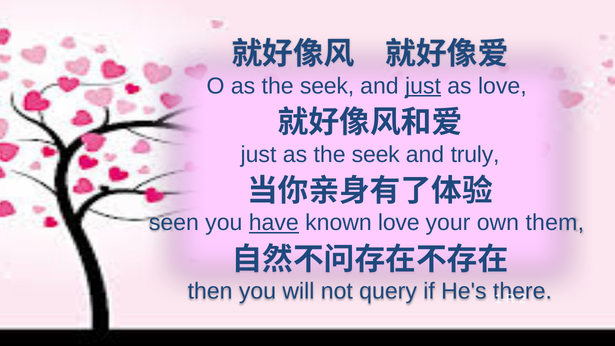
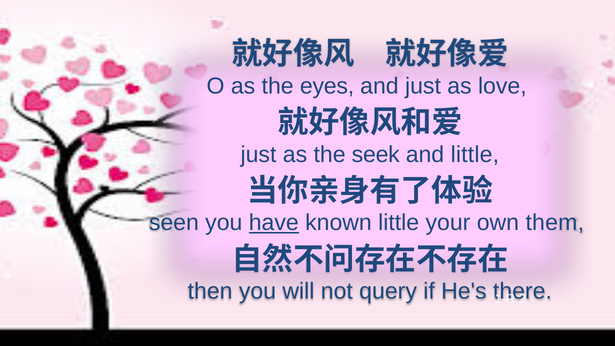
O as the seek: seek -> eyes
just at (423, 86) underline: present -> none
and truly: truly -> little
known love: love -> little
